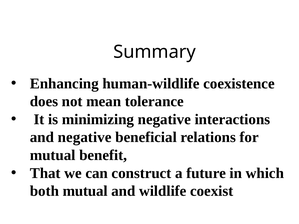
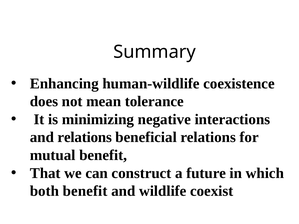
and negative: negative -> relations
both mutual: mutual -> benefit
